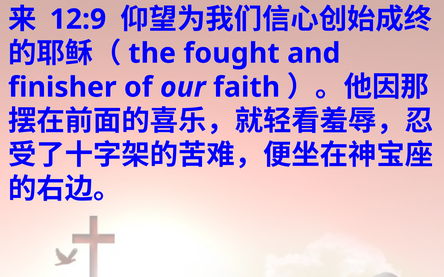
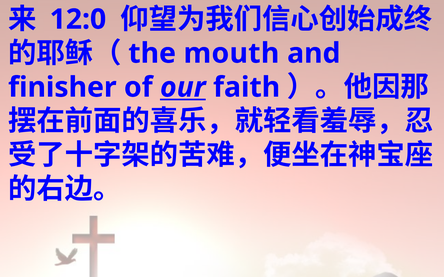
12:9: 12:9 -> 12:0
fought: fought -> mouth
our underline: none -> present
